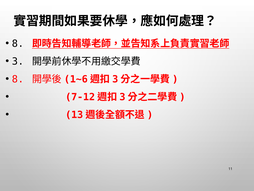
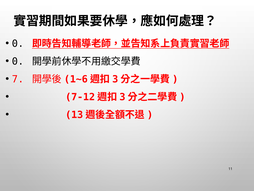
8 at (18, 43): 8 -> 0
3 at (18, 61): 3 -> 0
8 at (18, 79): 8 -> 7
